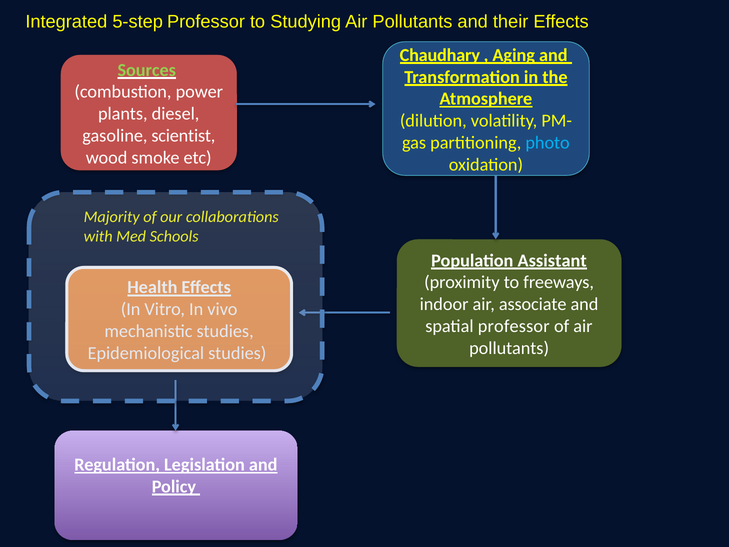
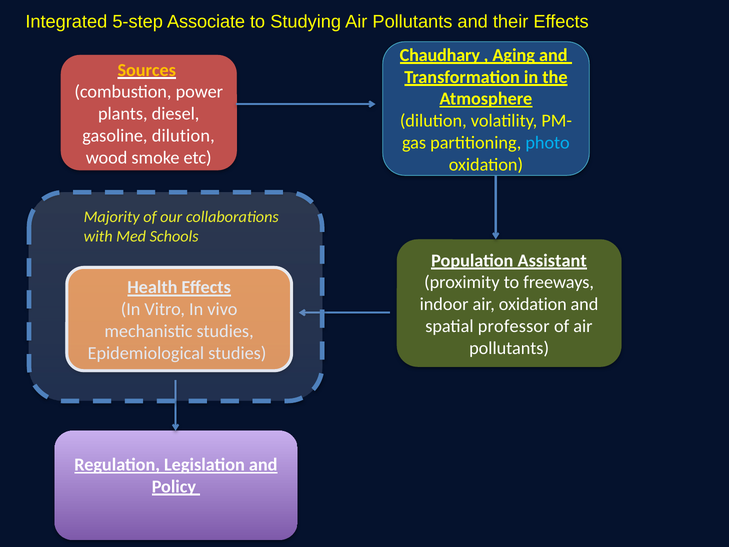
5-step Professor: Professor -> Associate
Sources colour: light green -> yellow
gasoline scientist: scientist -> dilution
air associate: associate -> oxidation
